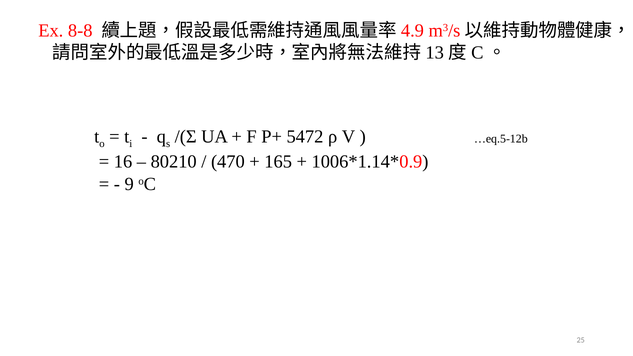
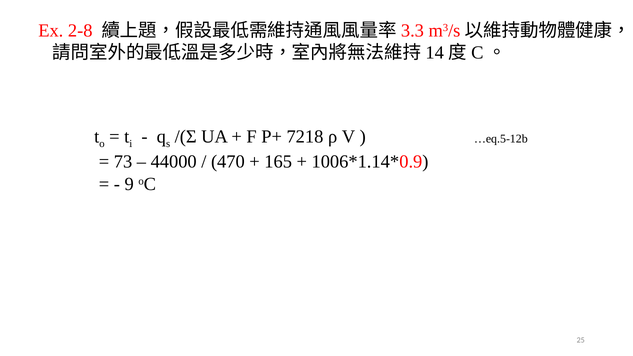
8-8: 8-8 -> 2-8
4.9: 4.9 -> 3.3
13: 13 -> 14
5472: 5472 -> 7218
16: 16 -> 73
80210: 80210 -> 44000
